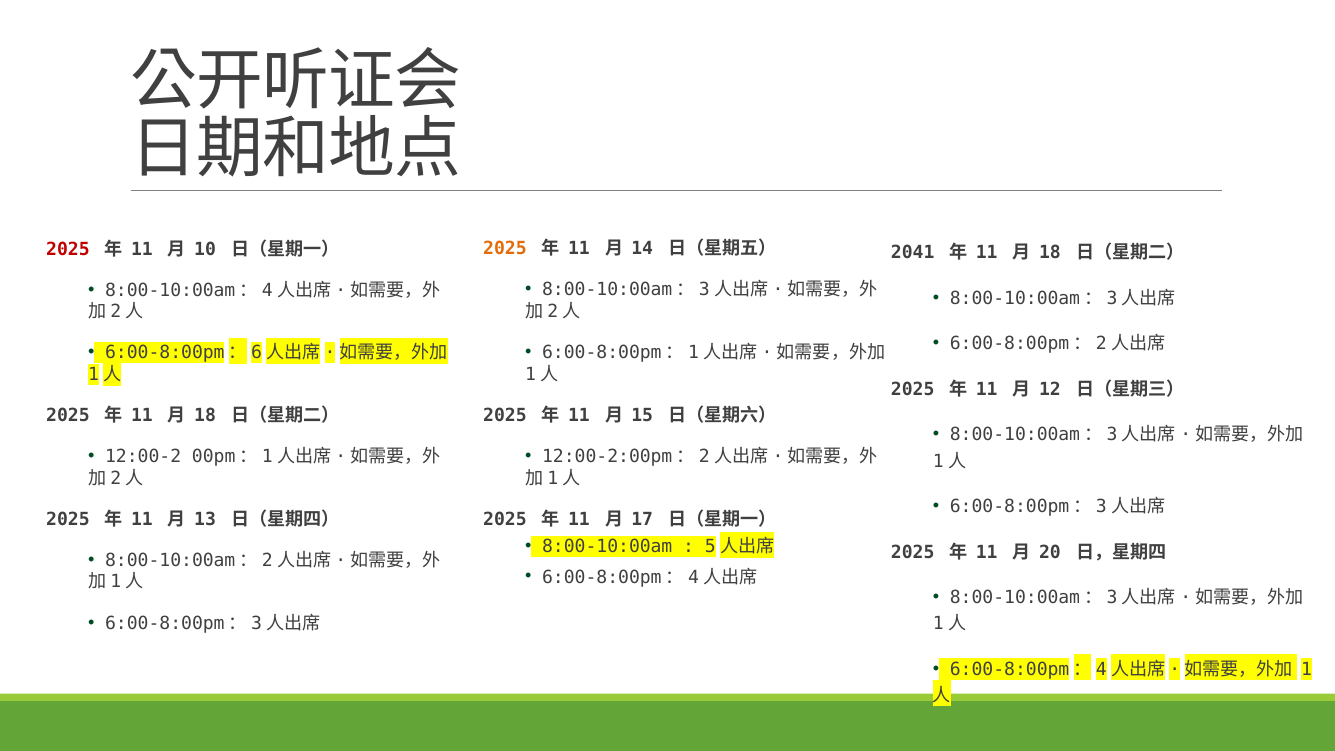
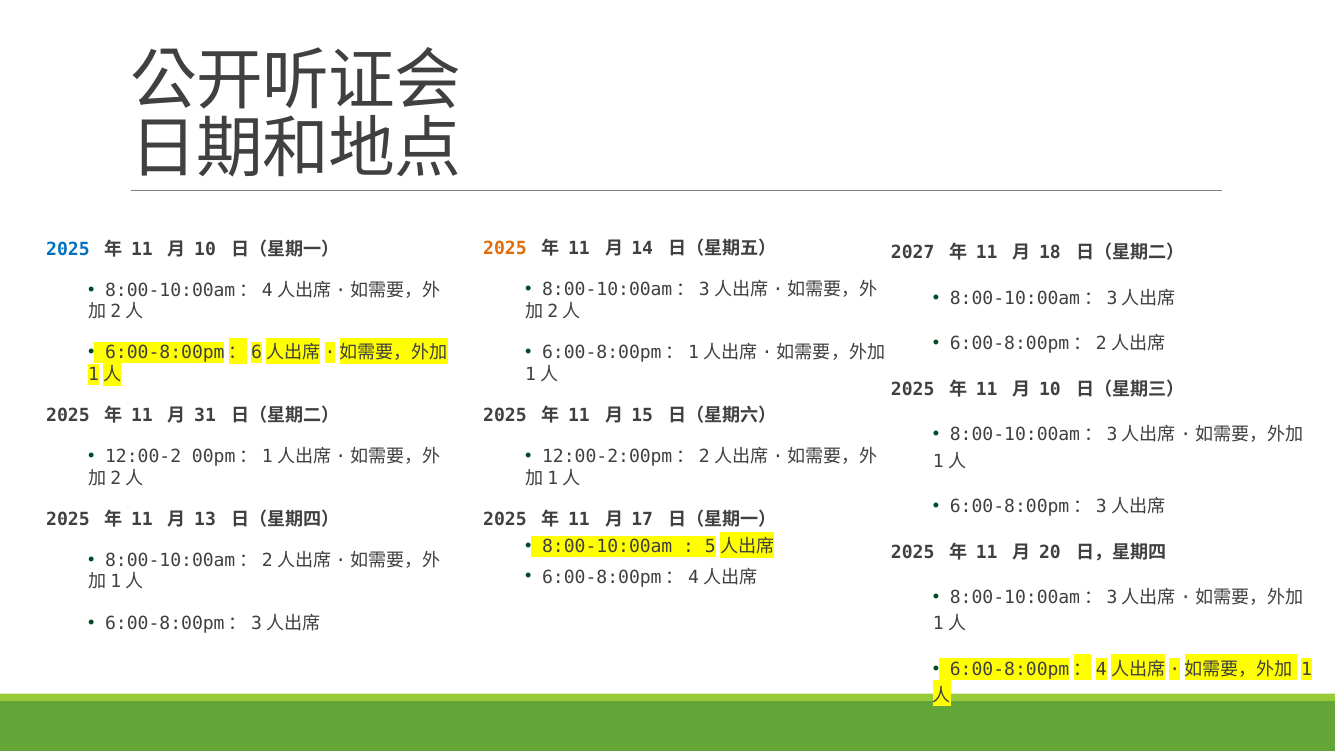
2025 at (68, 249) colour: red -> blue
2041: 2041 -> 2027
12 at (1050, 389): 12 -> 10
18 at (205, 415): 18 -> 31
